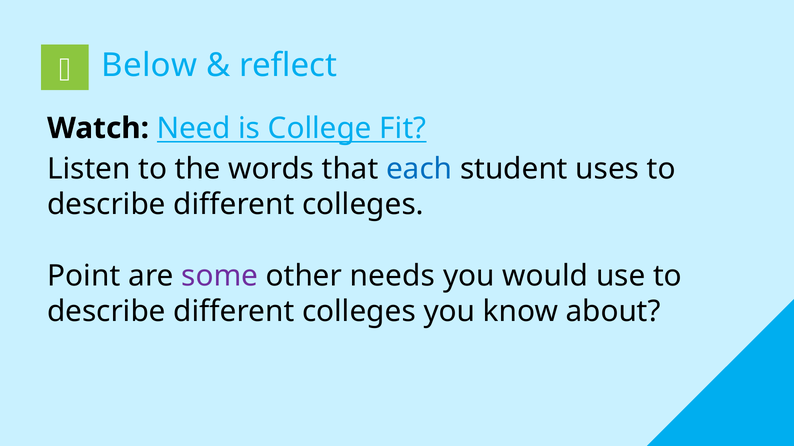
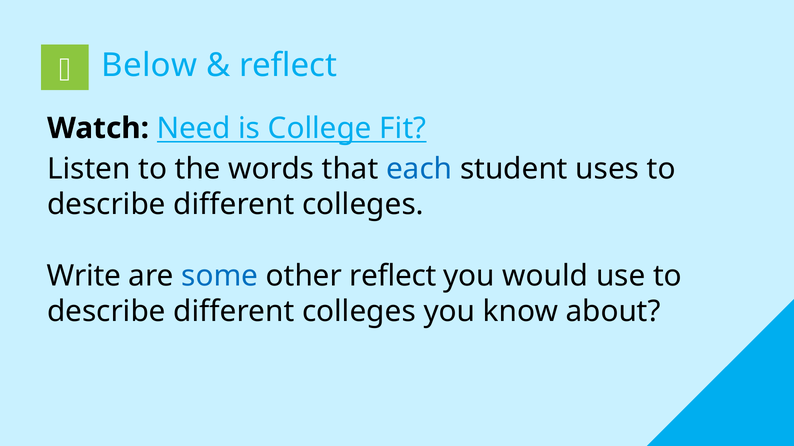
Point: Point -> Write
some colour: purple -> blue
other needs: needs -> reflect
